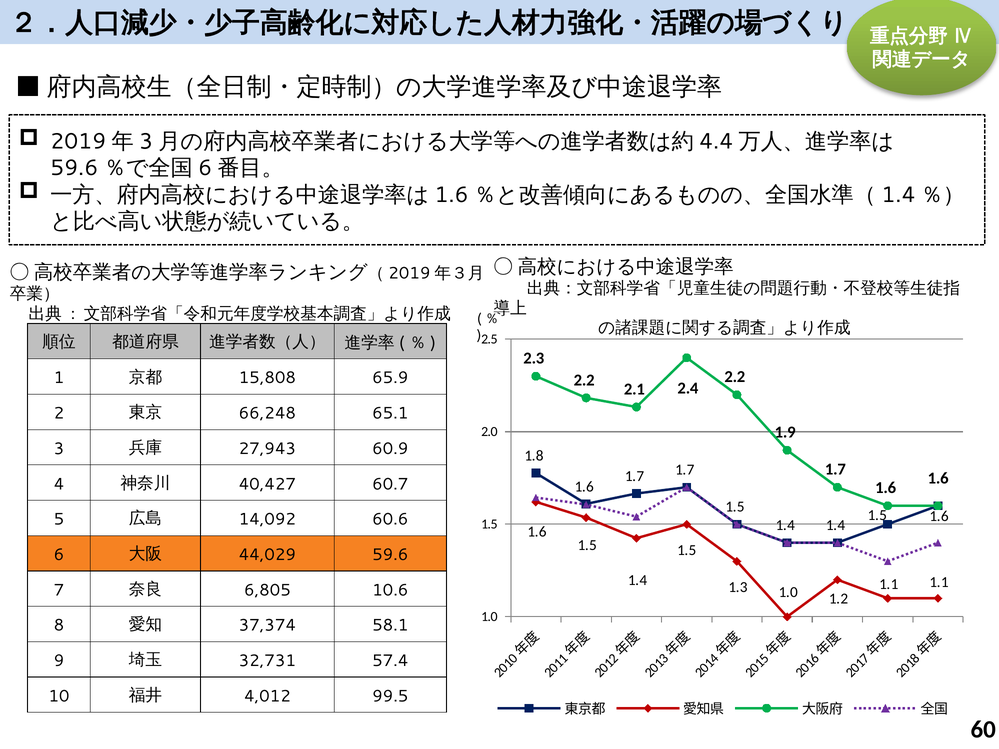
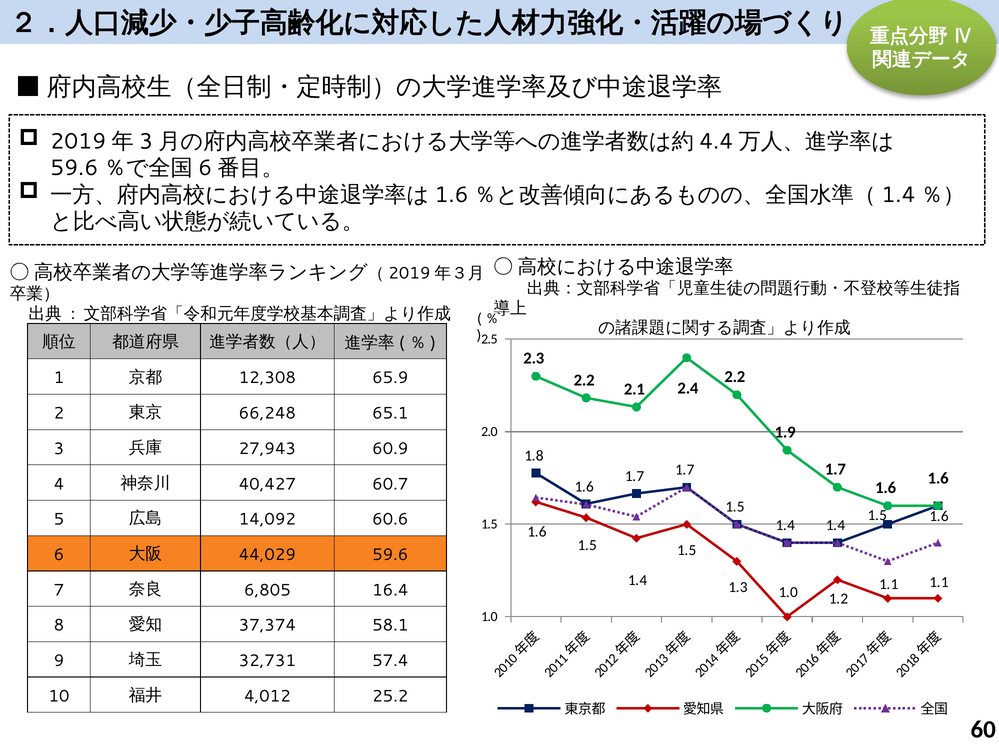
15,808: 15,808 -> 12,308
10.6: 10.6 -> 16.4
99.5: 99.5 -> 25.2
